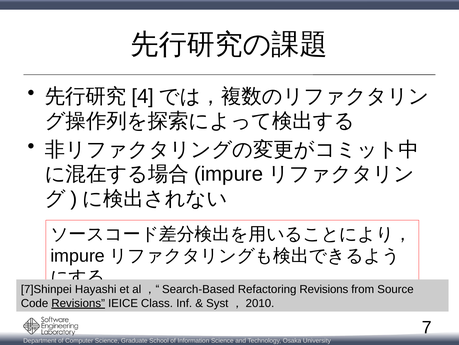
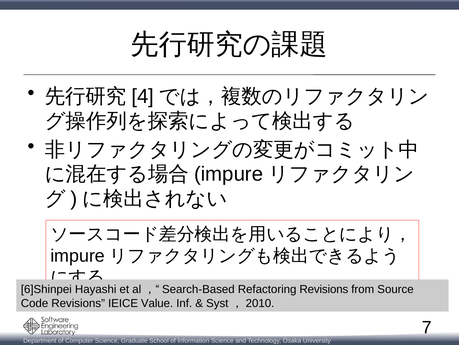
7]Shinpei: 7]Shinpei -> 6]Shinpei
Revisions at (78, 303) underline: present -> none
Class: Class -> Value
